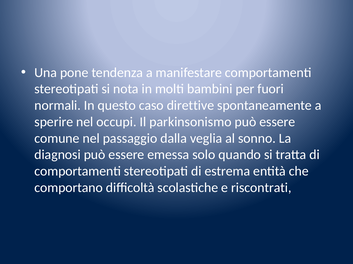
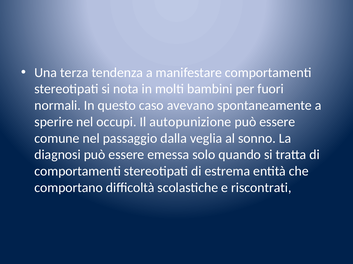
pone: pone -> terza
direttive: direttive -> avevano
parkinsonismo: parkinsonismo -> autopunizione
